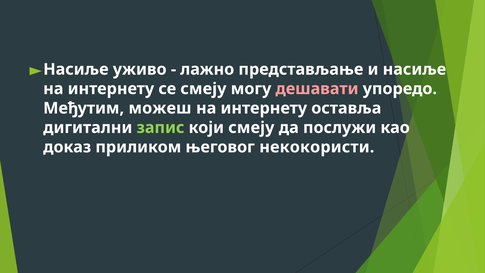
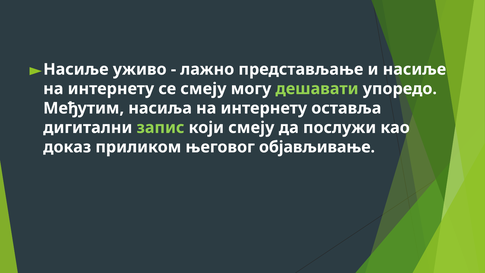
дешавати colour: pink -> light green
можеш: можеш -> насиља
некокористи: некокористи -> објављивање
